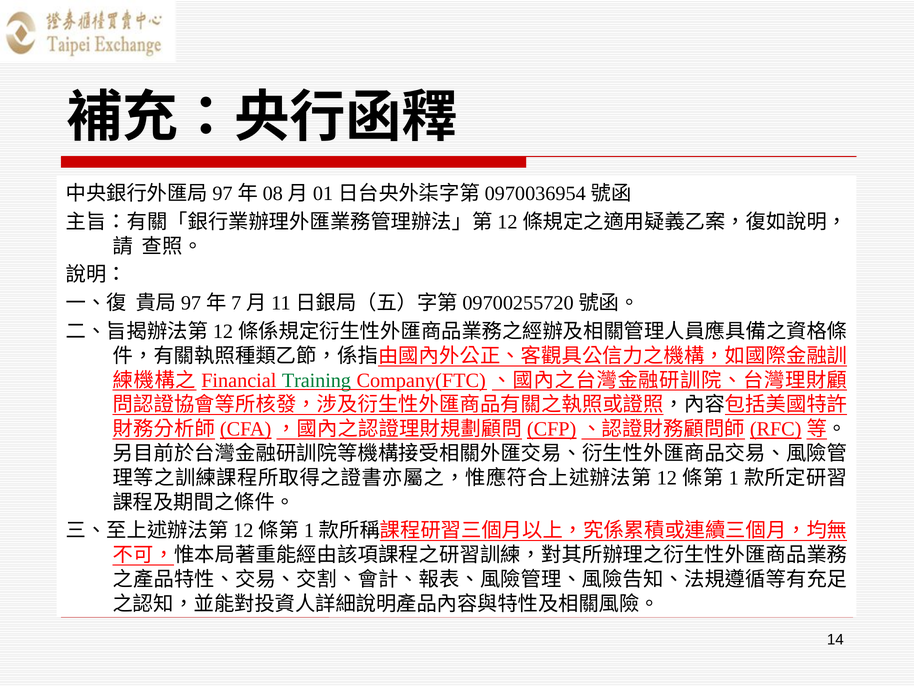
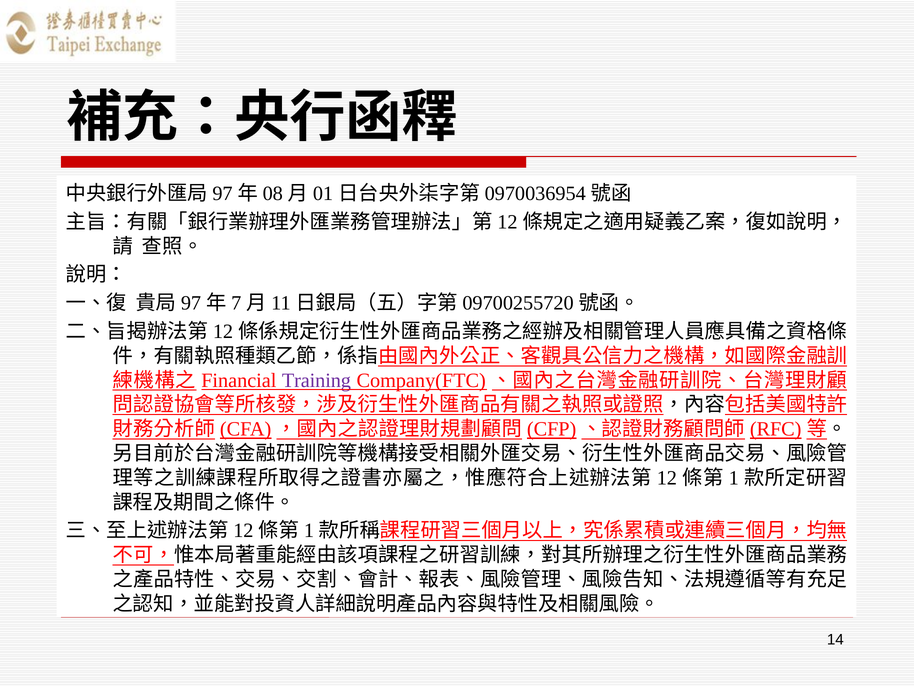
Training colour: green -> purple
